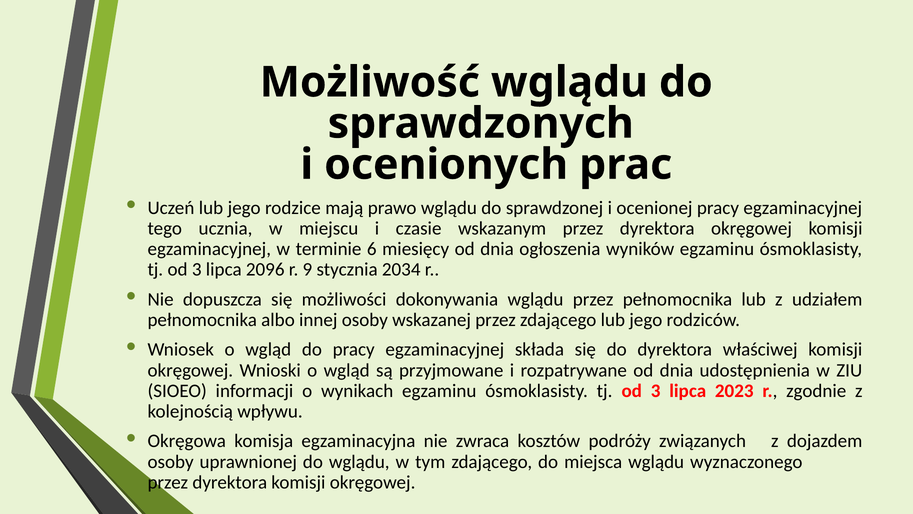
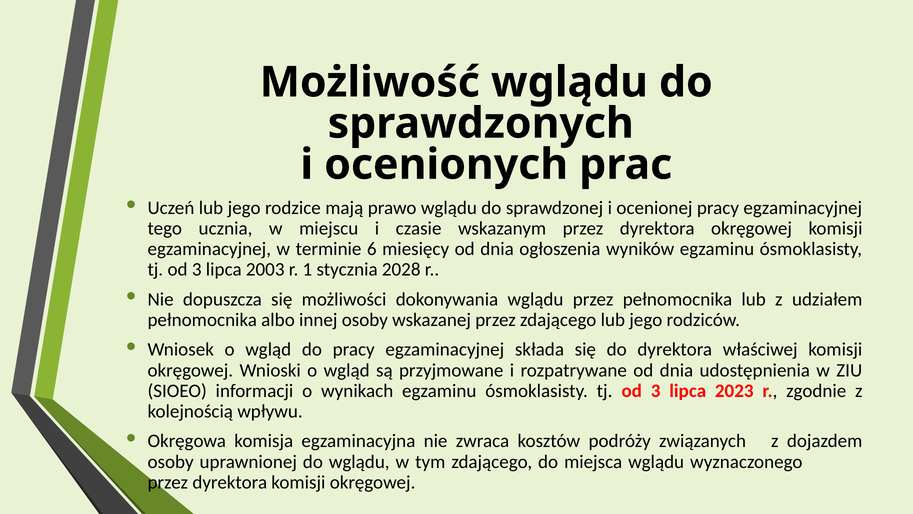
2096: 2096 -> 2003
9: 9 -> 1
2034: 2034 -> 2028
